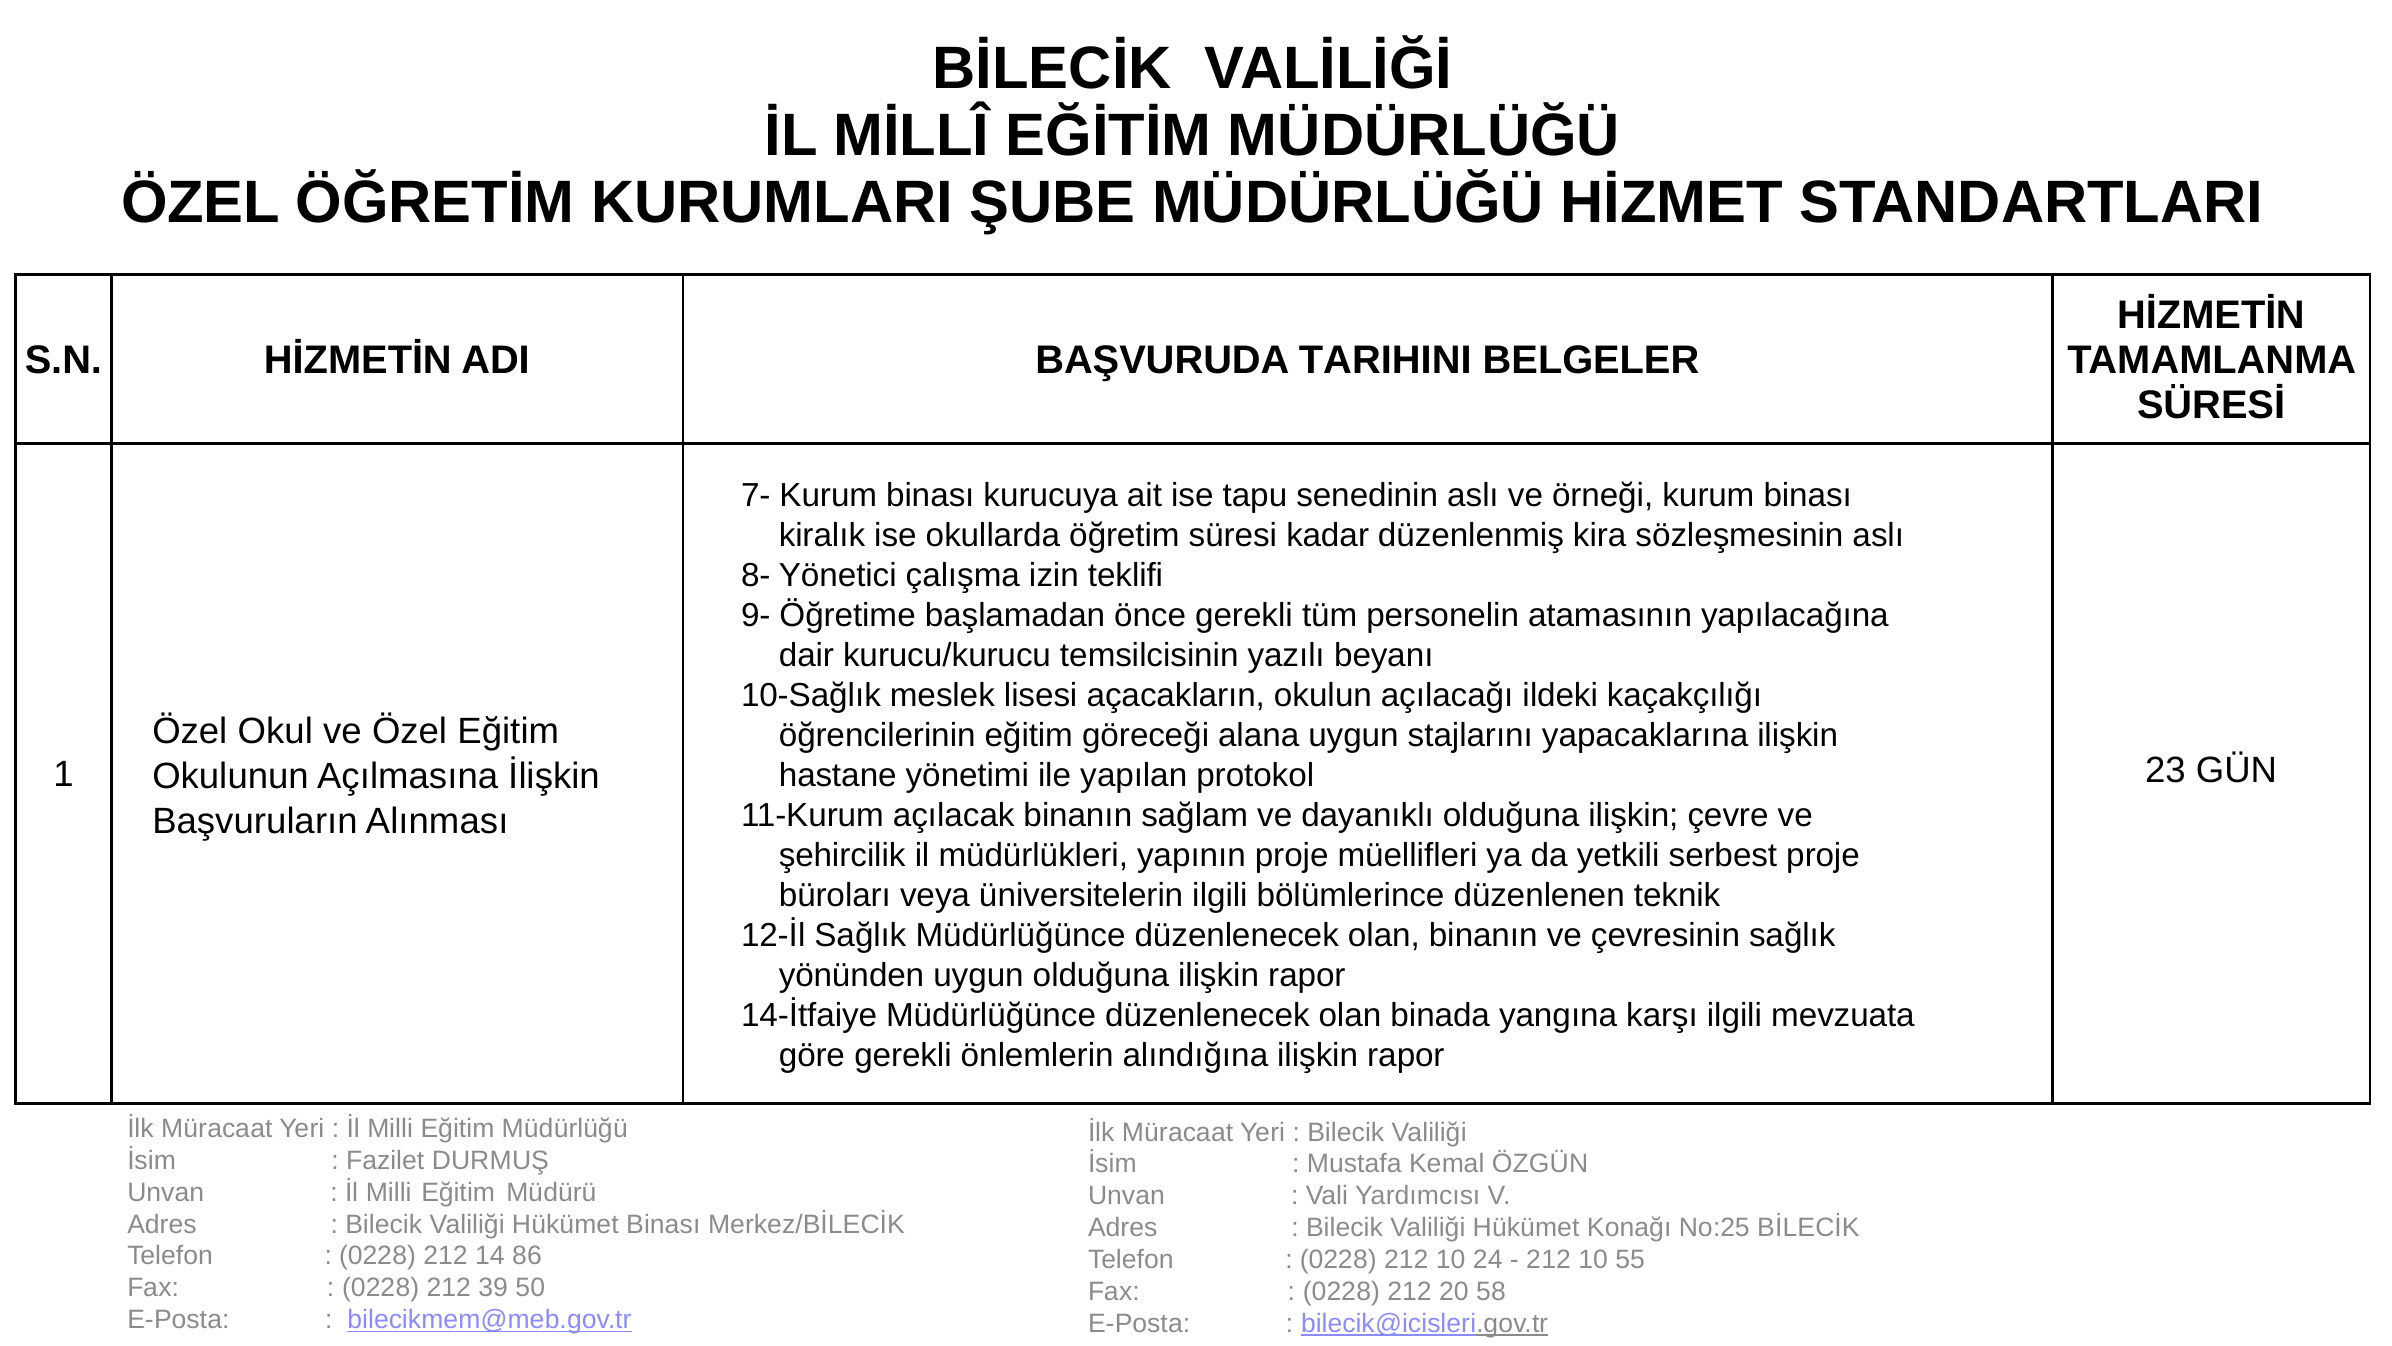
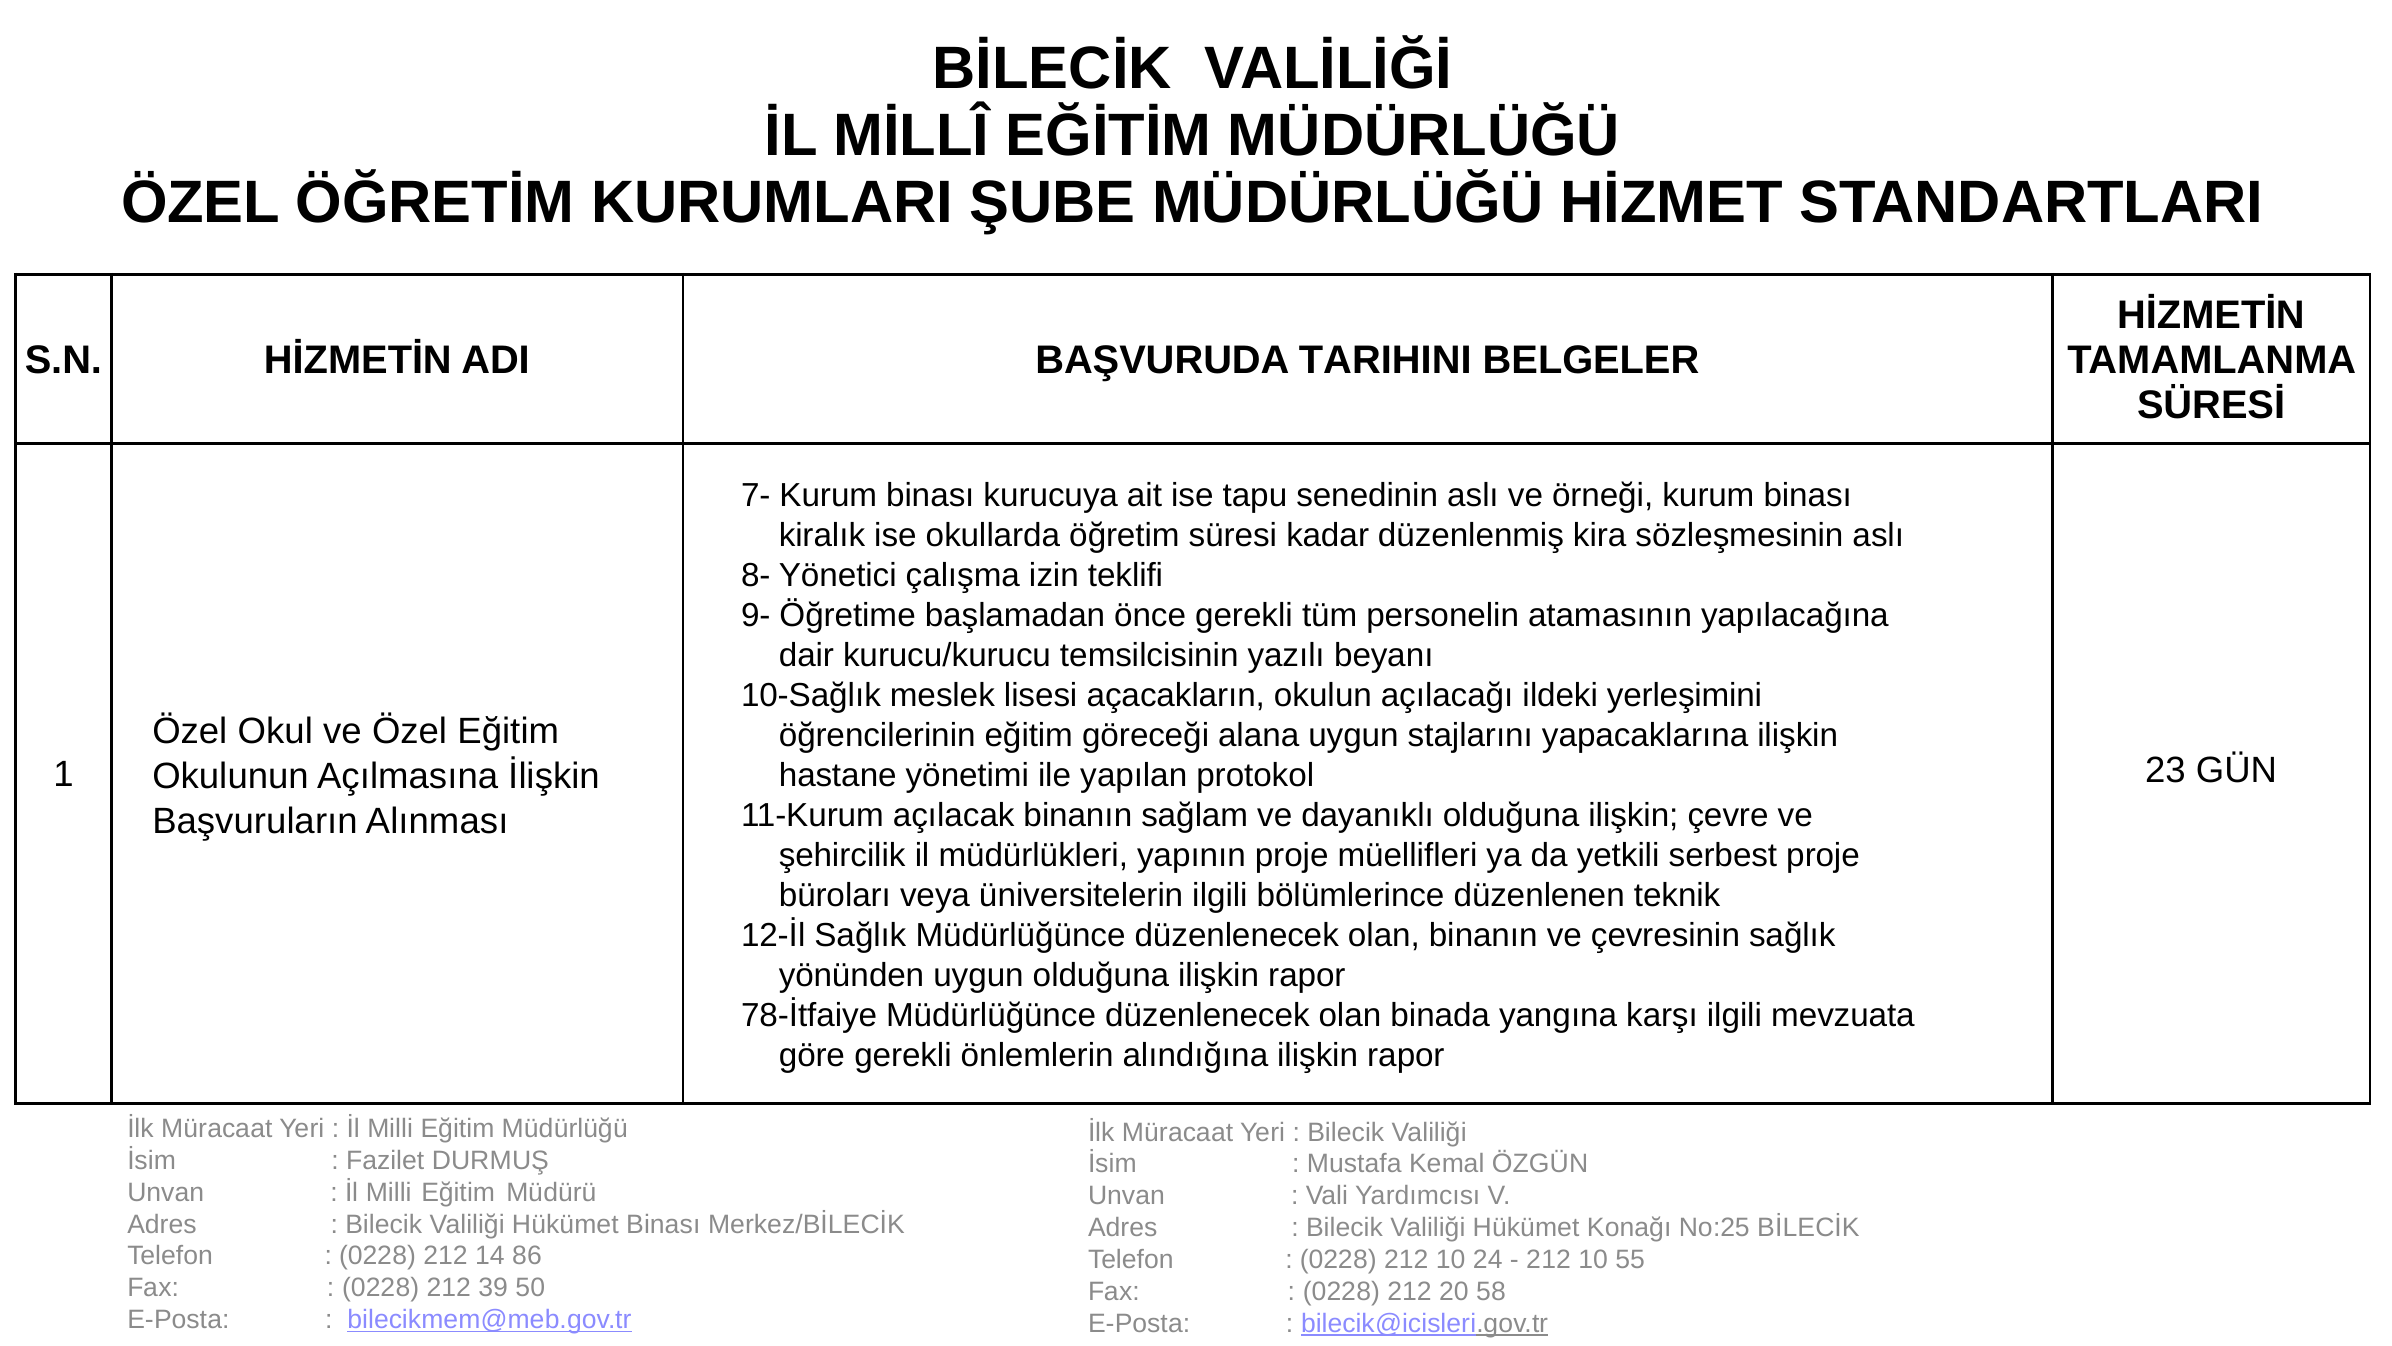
kaçakçılığı: kaçakçılığı -> yerleşimini
14-İtfaiye: 14-İtfaiye -> 78-İtfaiye
